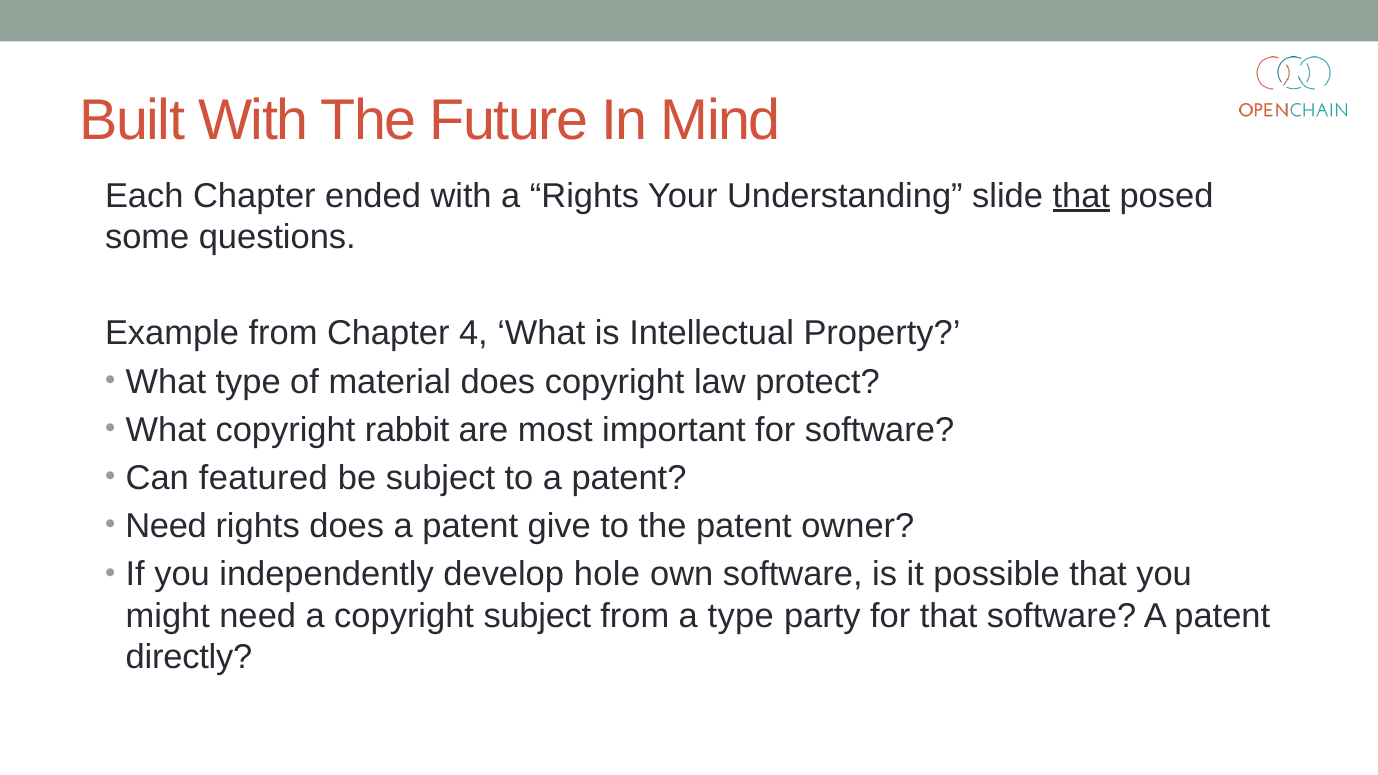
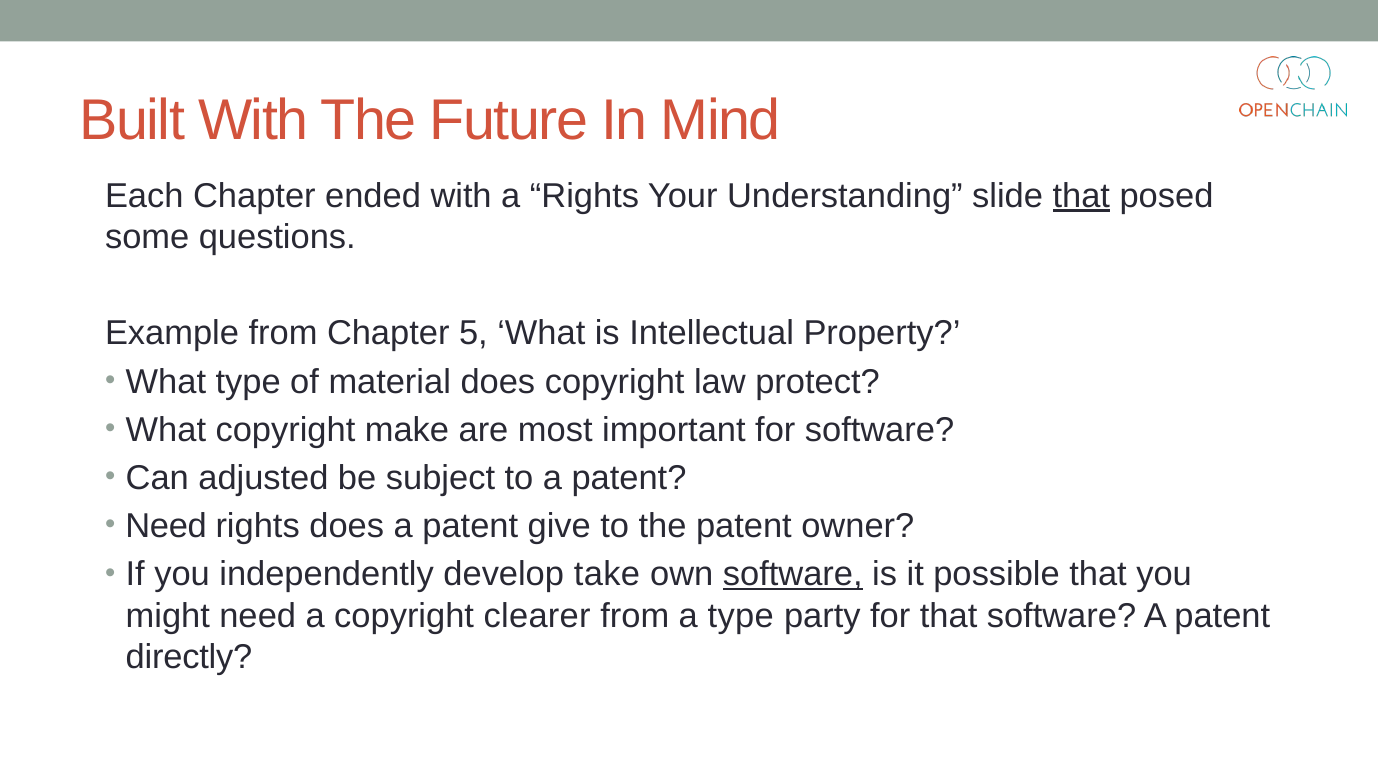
4: 4 -> 5
rabbit: rabbit -> make
featured: featured -> adjusted
hole: hole -> take
software at (793, 575) underline: none -> present
copyright subject: subject -> clearer
